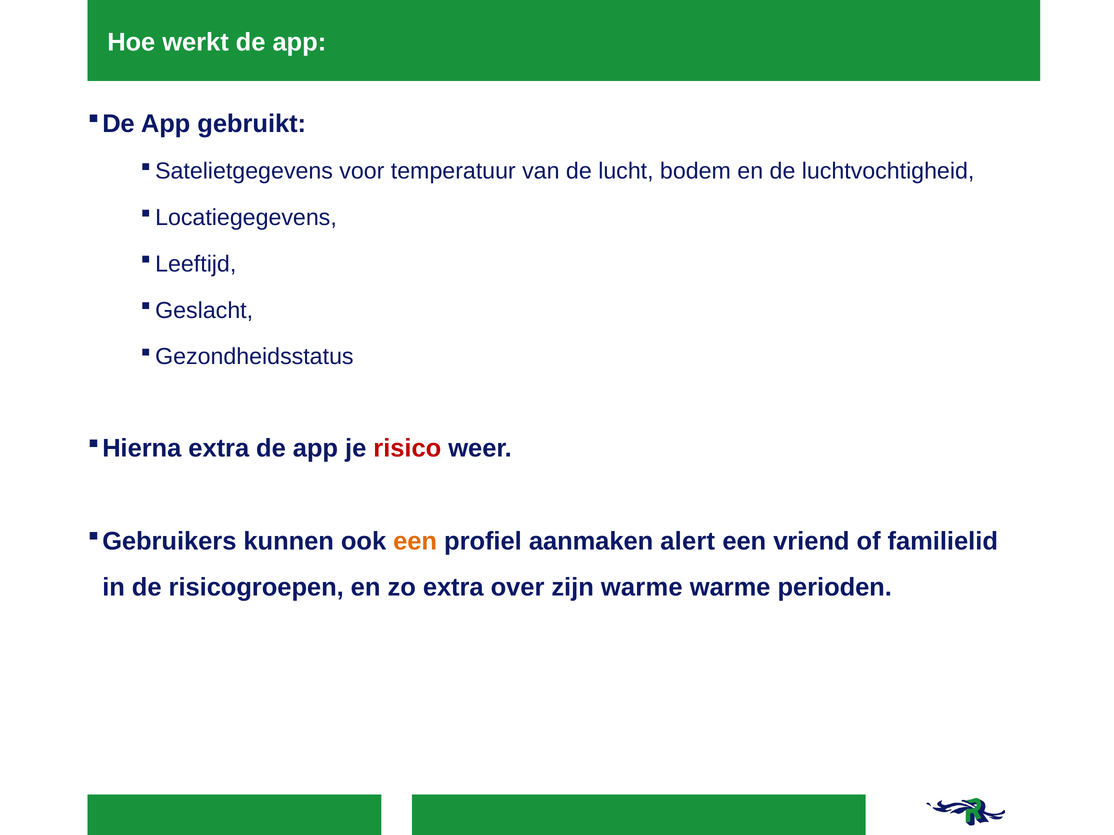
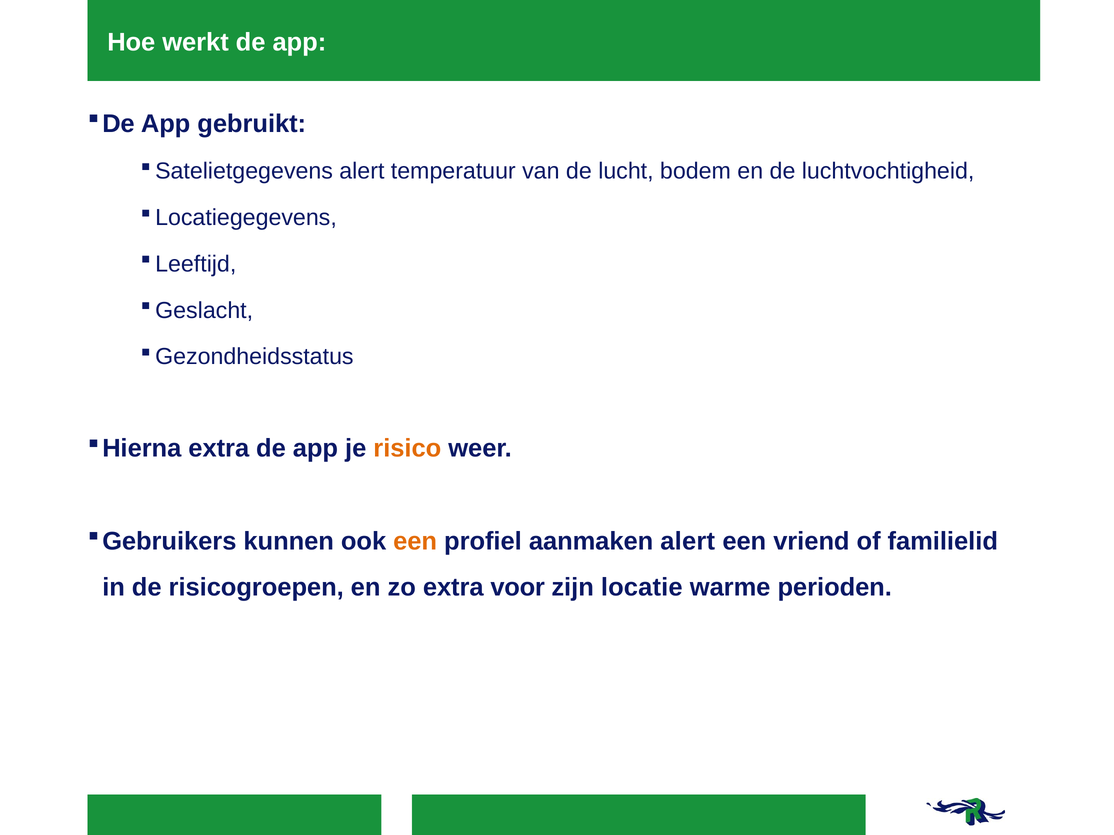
voor at (362, 171): voor -> alert
risico colour: red -> orange
over: over -> voor
zijn warme: warme -> locatie
